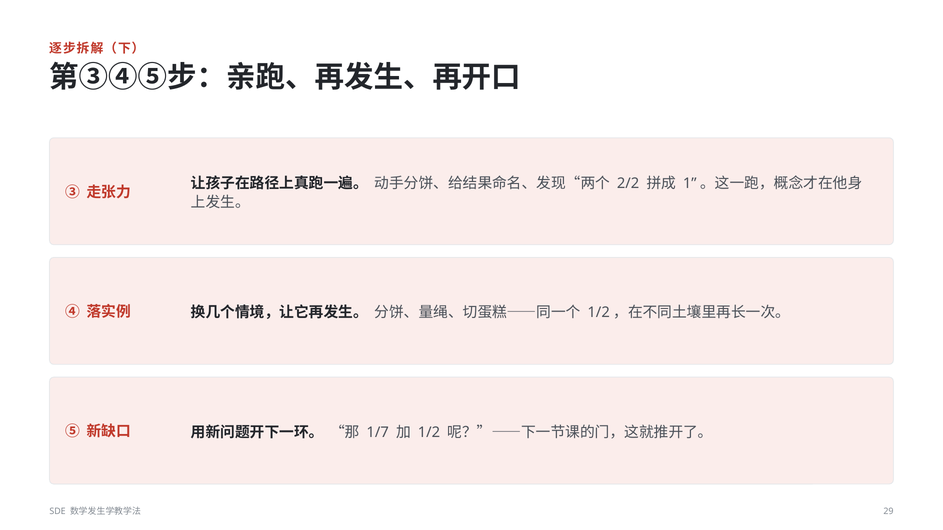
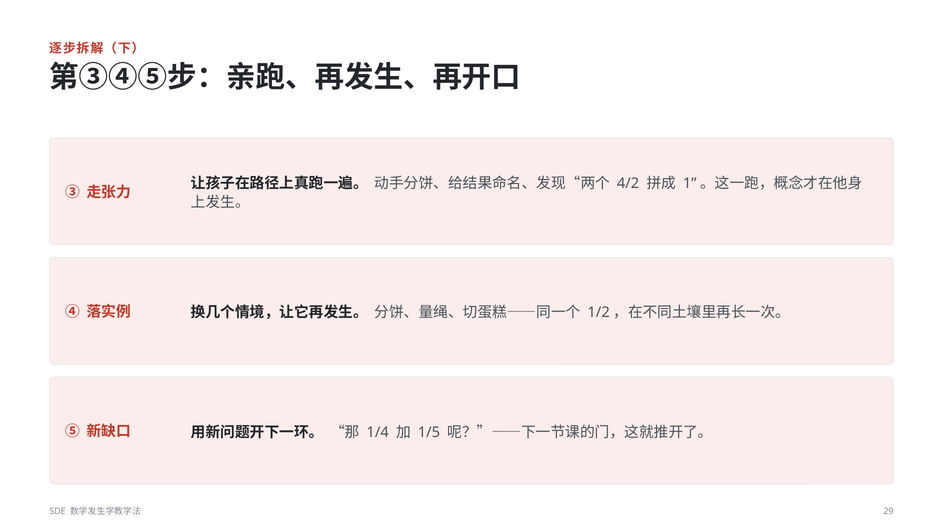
2/2: 2/2 -> 4/2
1/7: 1/7 -> 1/4
1/2: 1/2 -> 1/5
